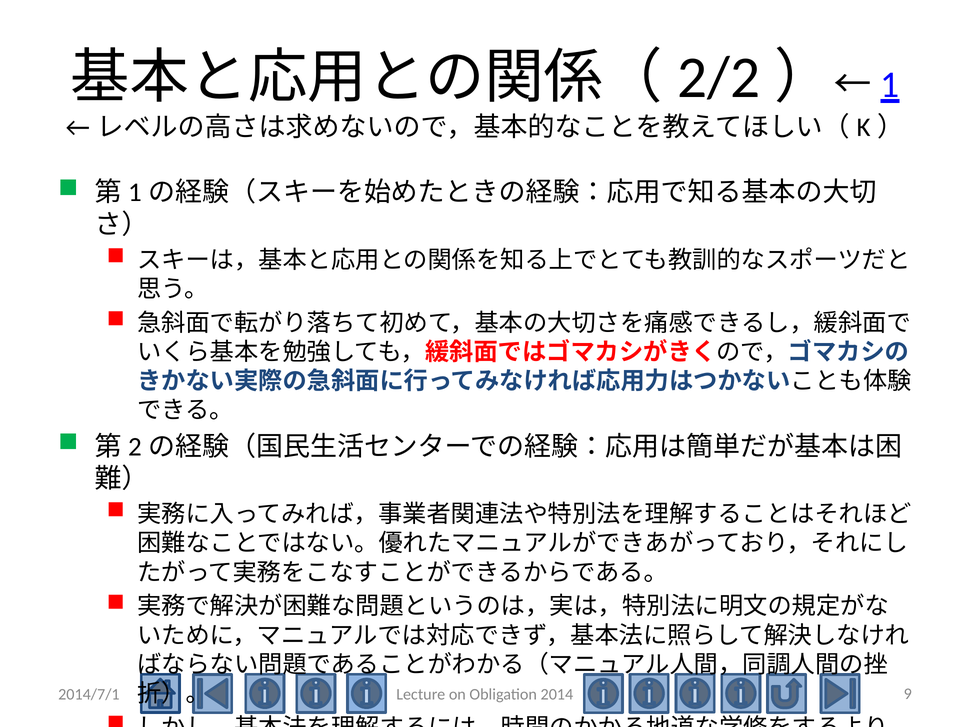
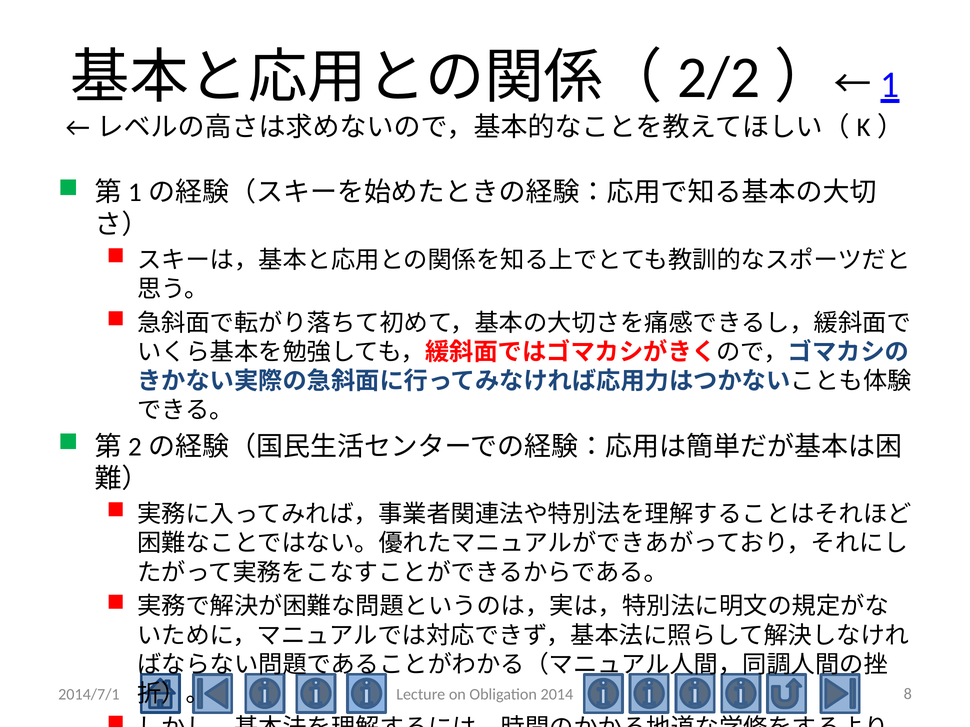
9: 9 -> 8
